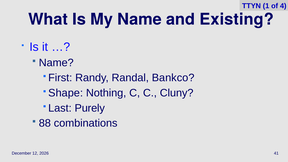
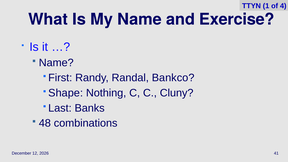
Existing: Existing -> Exercise
Purely: Purely -> Banks
88: 88 -> 48
